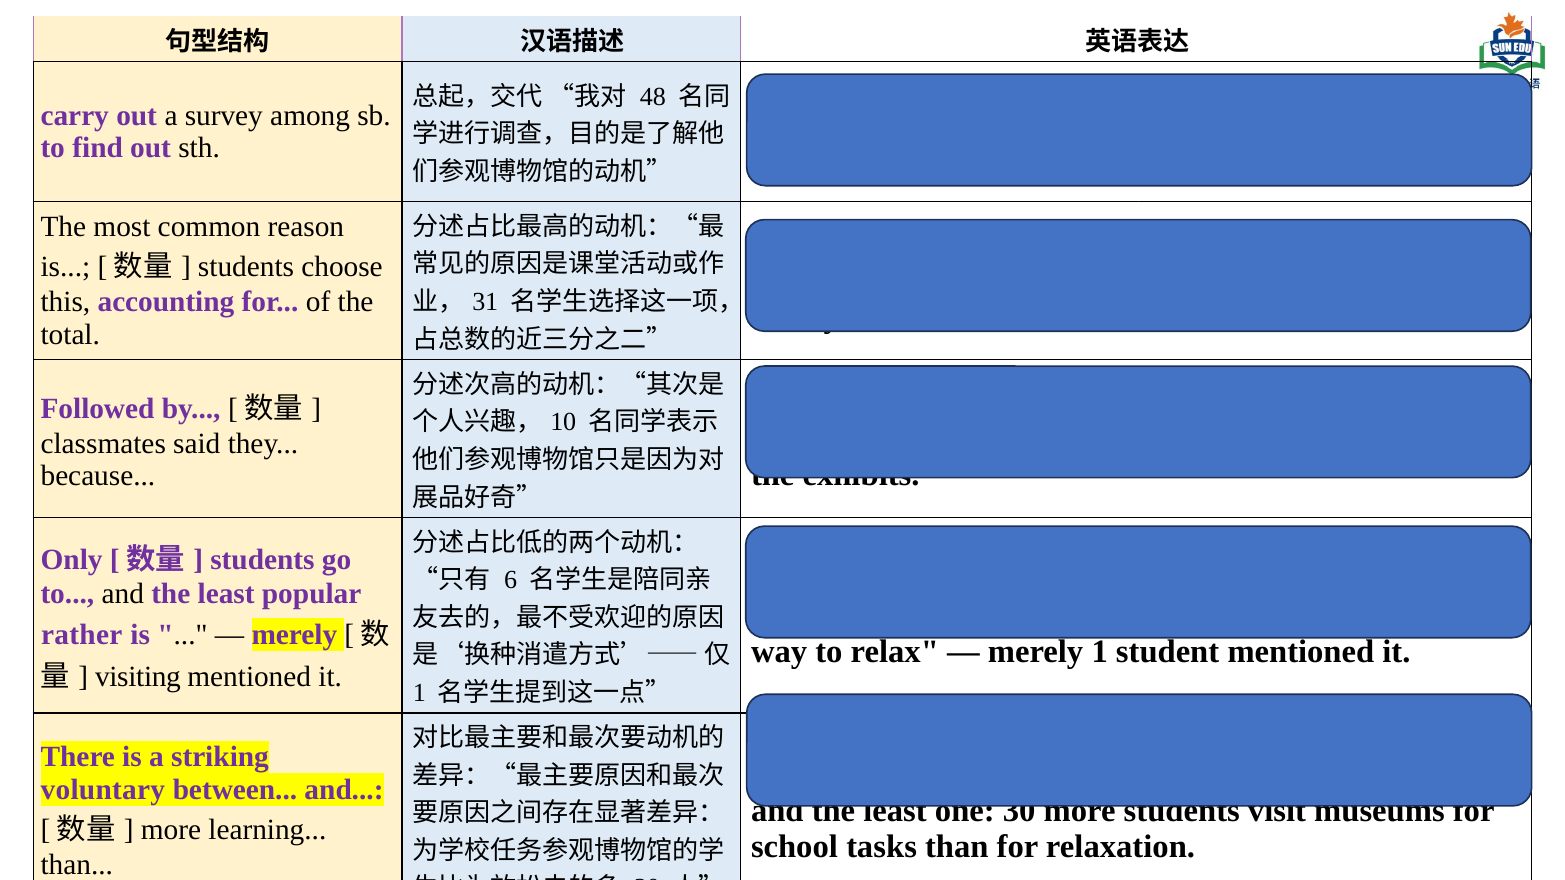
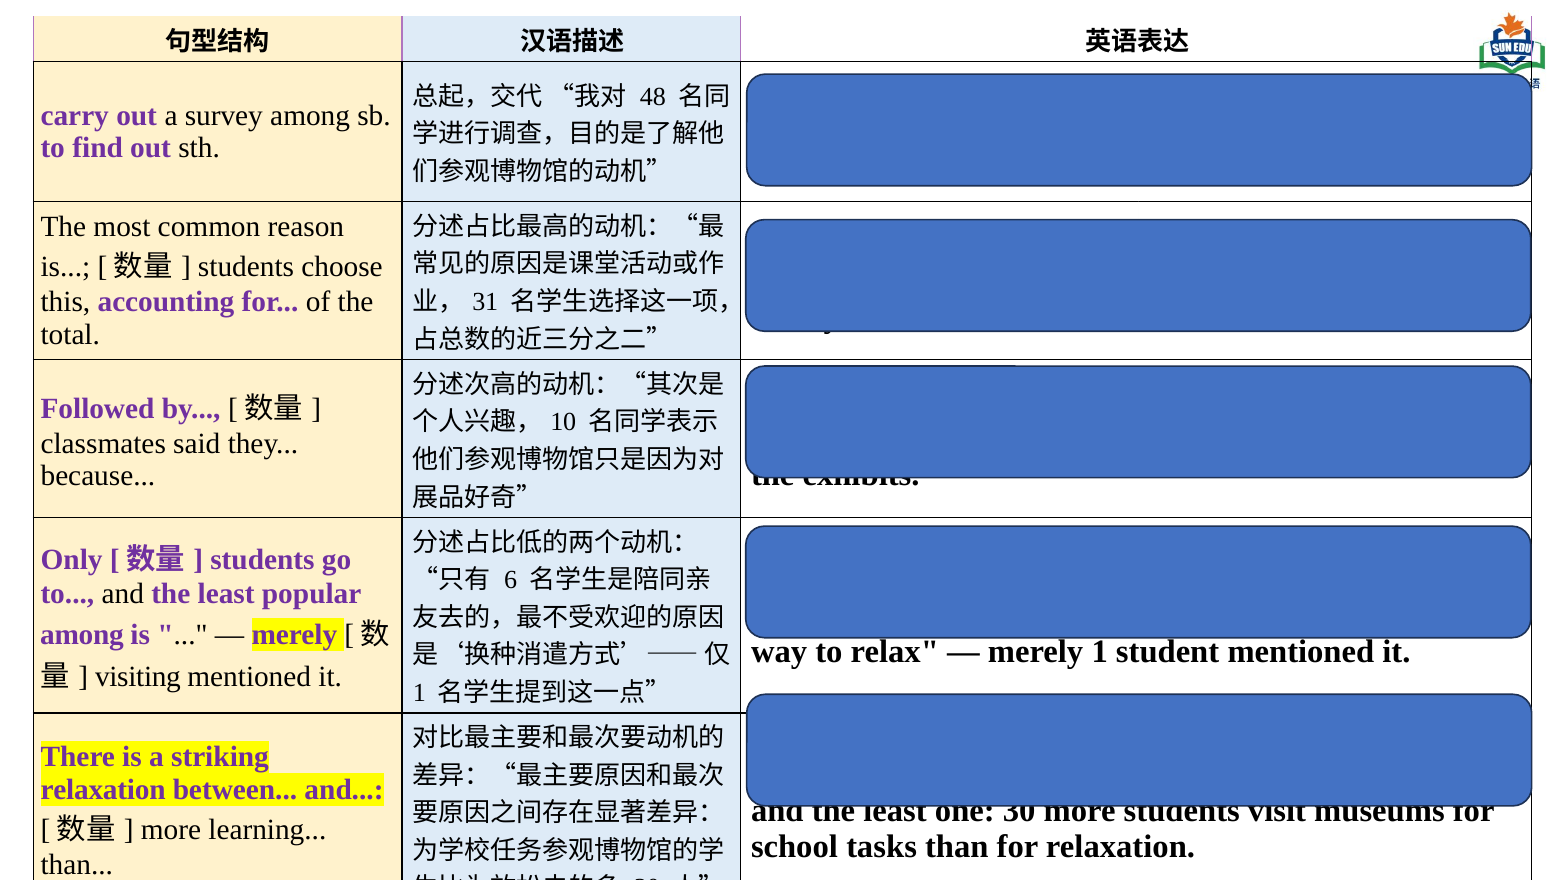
rather at (82, 635): rather -> among
voluntary at (103, 790): voluntary -> relaxation
